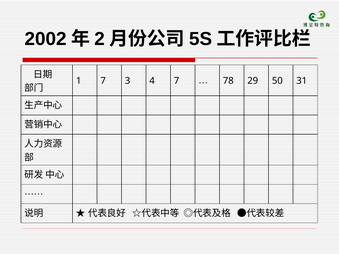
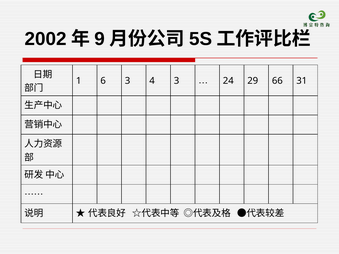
2: 2 -> 9
1 7: 7 -> 6
4 7: 7 -> 3
78: 78 -> 24
50: 50 -> 66
